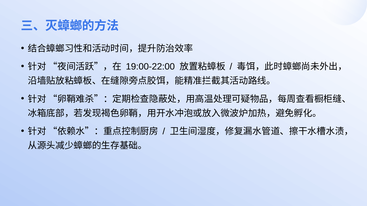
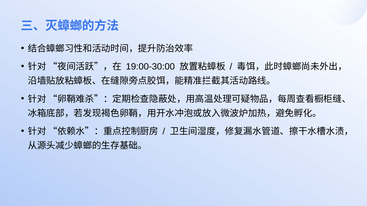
19:00-22:00: 19:00-22:00 -> 19:00-30:00
